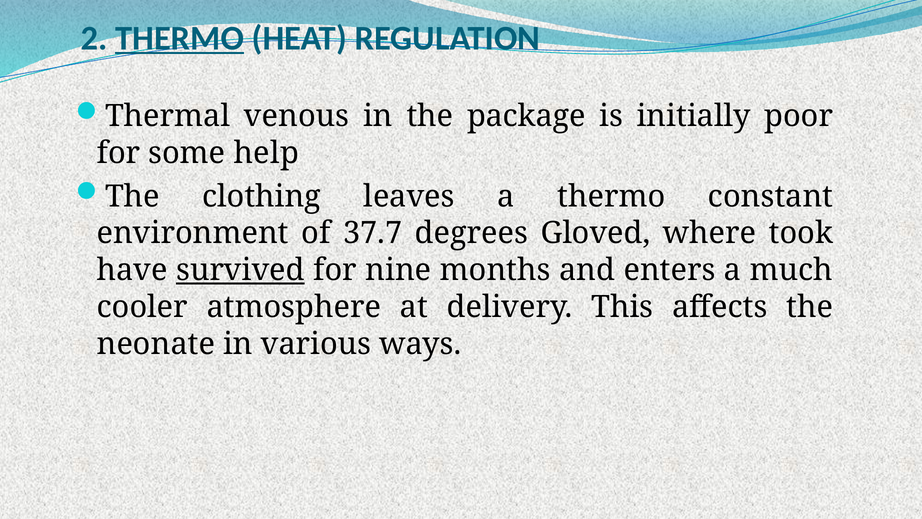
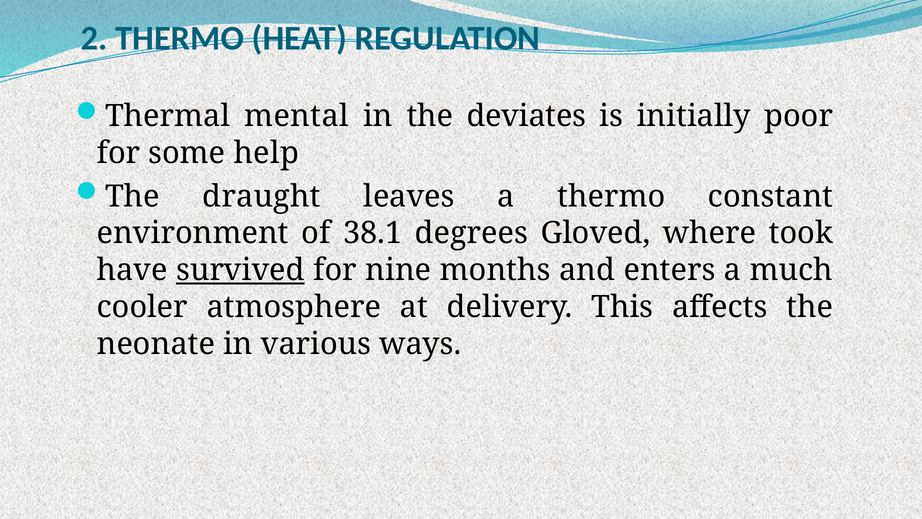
THERMO at (180, 38) underline: present -> none
venous: venous -> mental
package: package -> deviates
clothing: clothing -> draught
37.7: 37.7 -> 38.1
